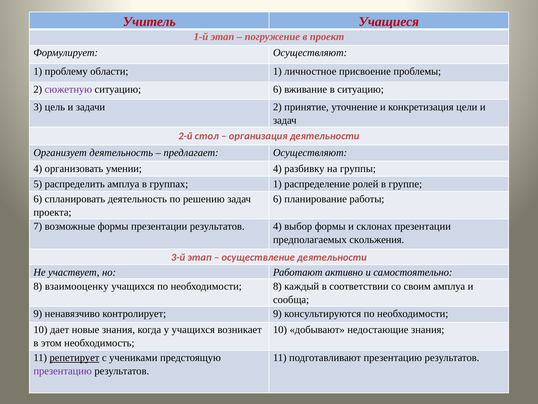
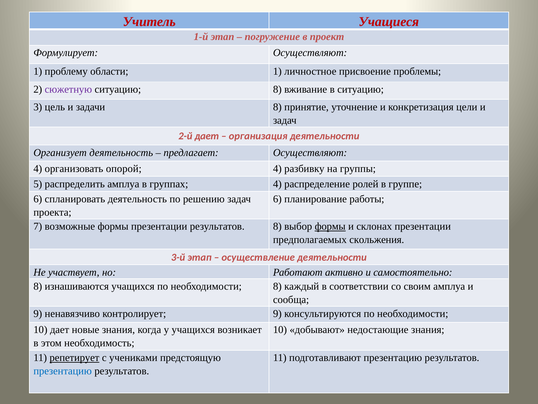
ситуацию 6: 6 -> 8
задачи 2: 2 -> 8
2-й стол: стол -> дает
умении: умении -> опорой
группах 1: 1 -> 4
результатов 4: 4 -> 8
формы at (330, 226) underline: none -> present
взаимооценку: взаимооценку -> изнашиваются
презентацию at (63, 371) colour: purple -> blue
